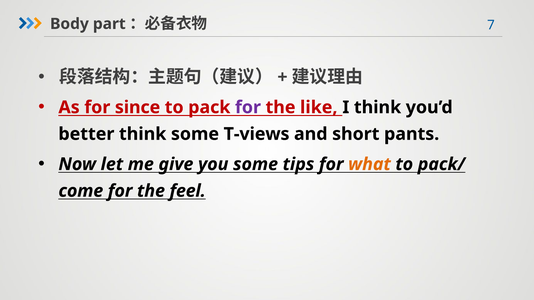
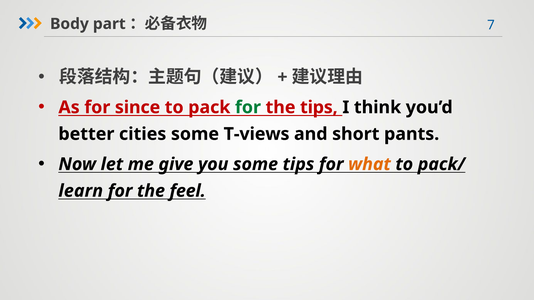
for at (248, 107) colour: purple -> green
the like: like -> tips
better think: think -> cities
come: come -> learn
